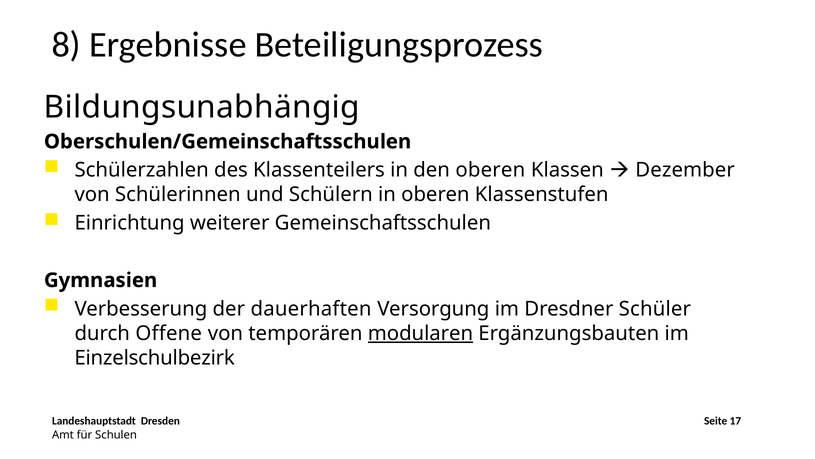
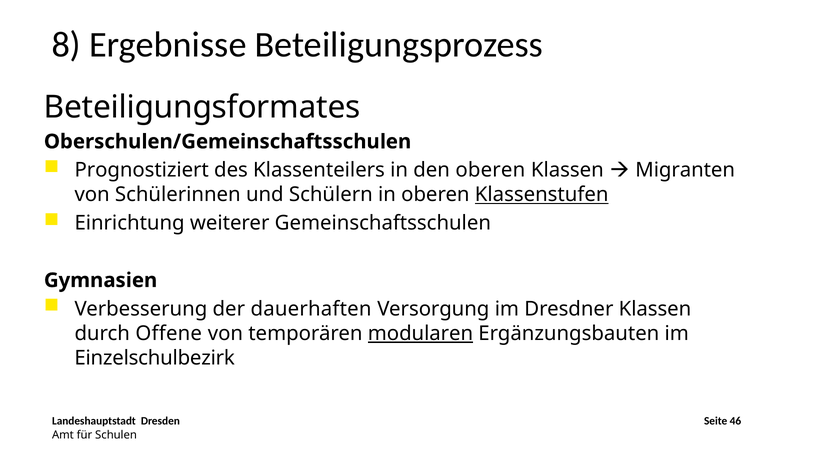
Bildungsunabhängig: Bildungsunabhängig -> Beteiligungsformates
Schülerzahlen: Schülerzahlen -> Prognostiziert
Dezember: Dezember -> Migranten
Klassenstufen underline: none -> present
Dresdner Schüler: Schüler -> Klassen
17: 17 -> 46
